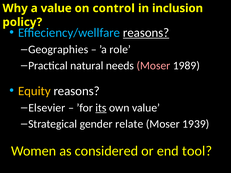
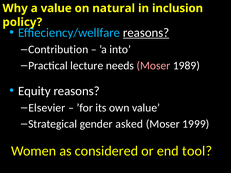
control: control -> natural
Geographies: Geographies -> Contribution
role: role -> into
natural: natural -> lecture
Equity colour: yellow -> white
its underline: present -> none
relate: relate -> asked
1939: 1939 -> 1999
